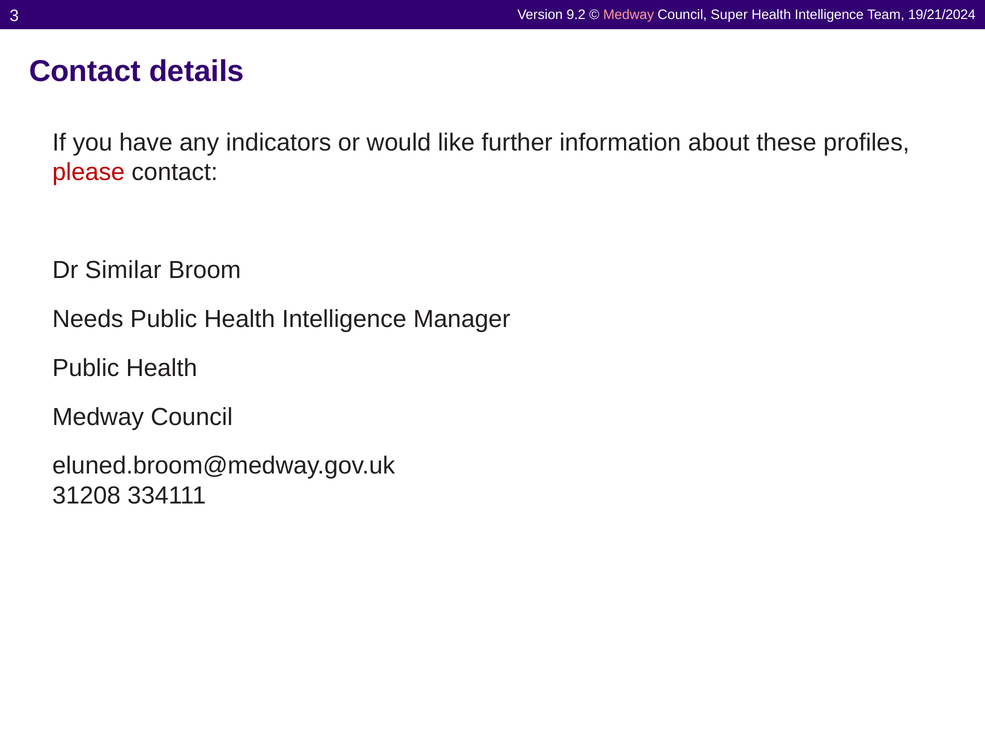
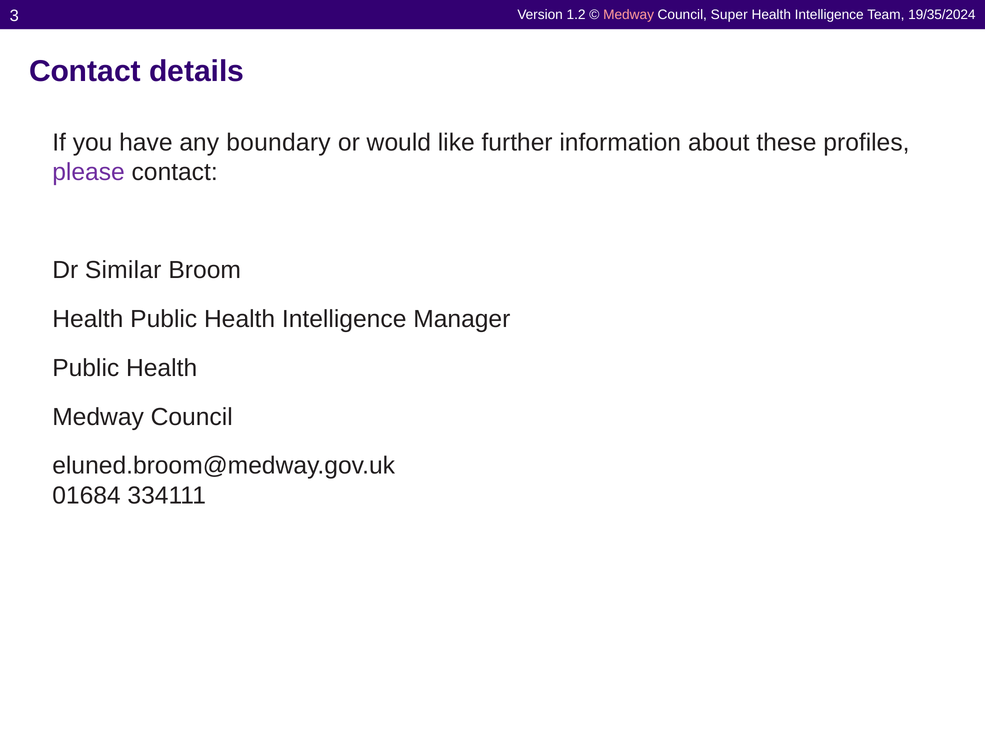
9.2: 9.2 -> 1.2
19/21/2024: 19/21/2024 -> 19/35/2024
indicators: indicators -> boundary
please colour: red -> purple
Needs at (88, 319): Needs -> Health
31208: 31208 -> 01684
